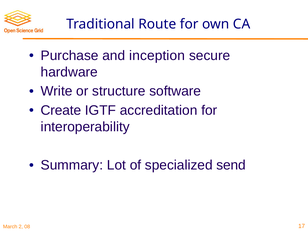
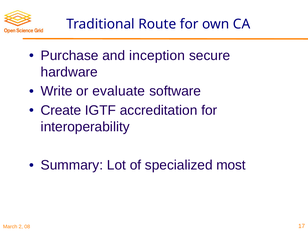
structure: structure -> evaluate
send: send -> most
